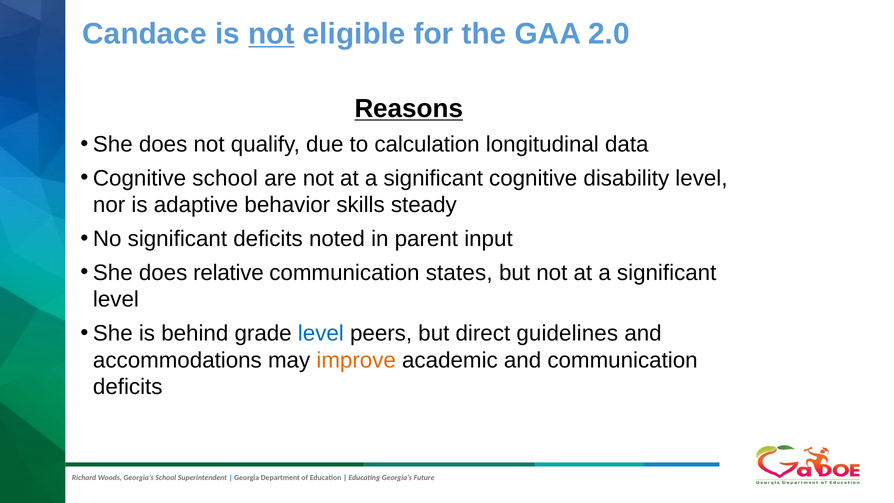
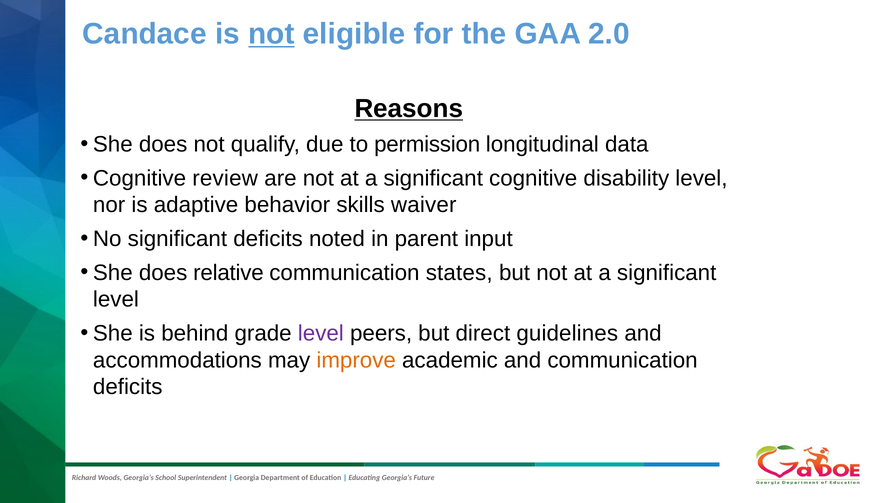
calculation: calculation -> permission
Cognitive school: school -> review
steady: steady -> waiver
level at (321, 333) colour: blue -> purple
